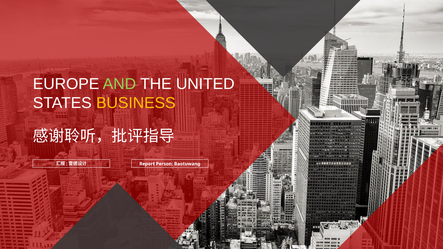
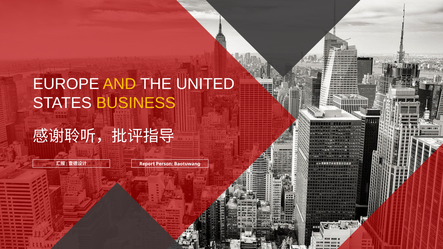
AND colour: light green -> yellow
